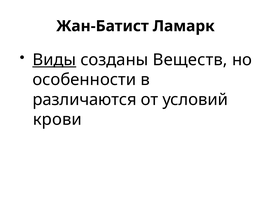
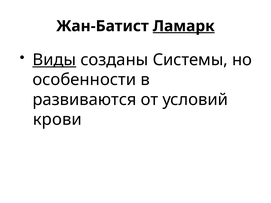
Ламарк underline: none -> present
Веществ: Веществ -> Системы
различаются: различаются -> развиваются
